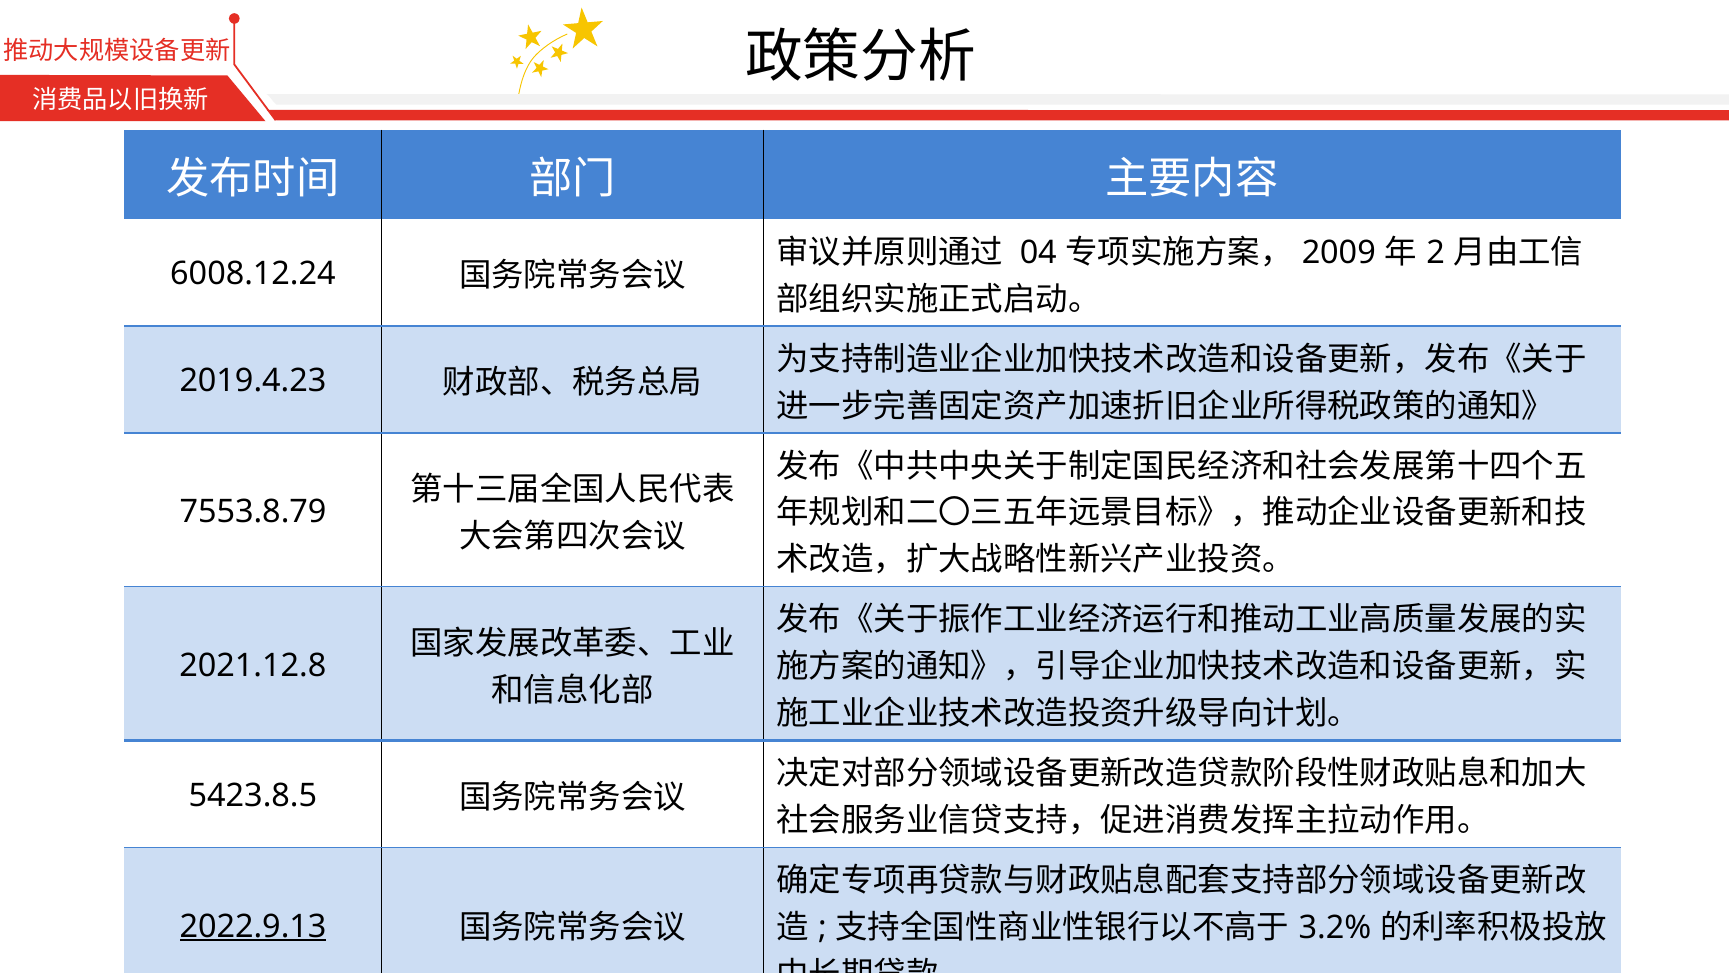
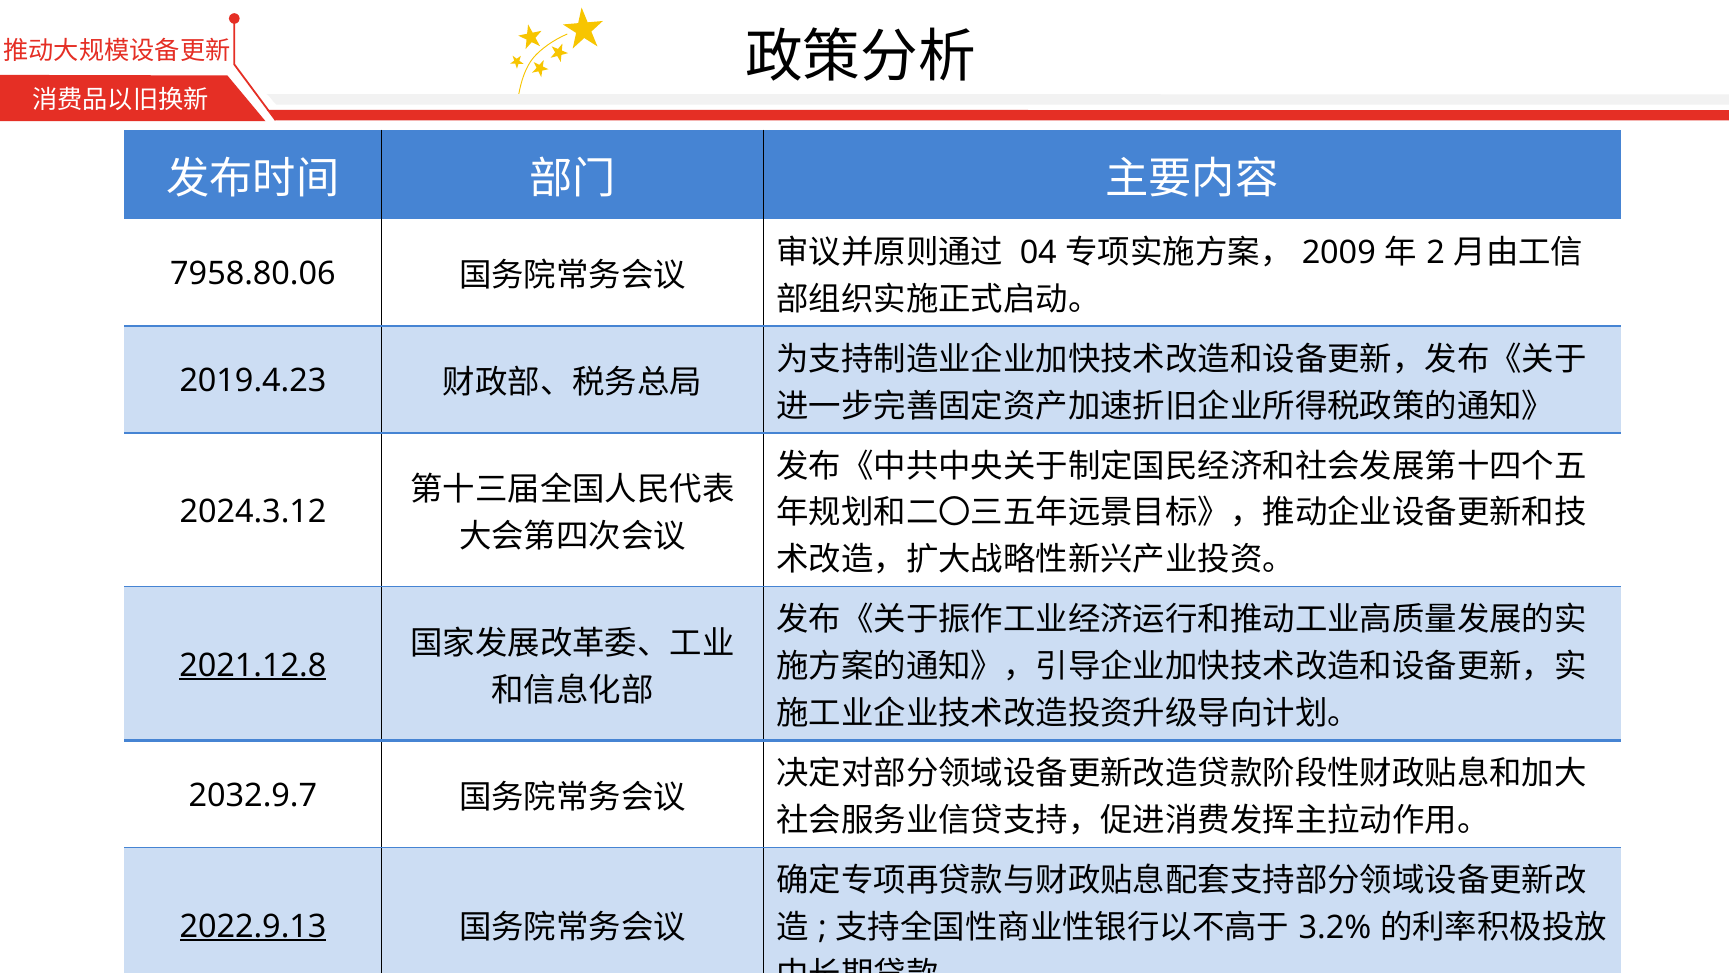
6008.12.24: 6008.12.24 -> 7958.80.06
7553.8.79: 7553.8.79 -> 2024.3.12
2021.12.8 underline: none -> present
5423.8.5: 5423.8.5 -> 2032.9.7
